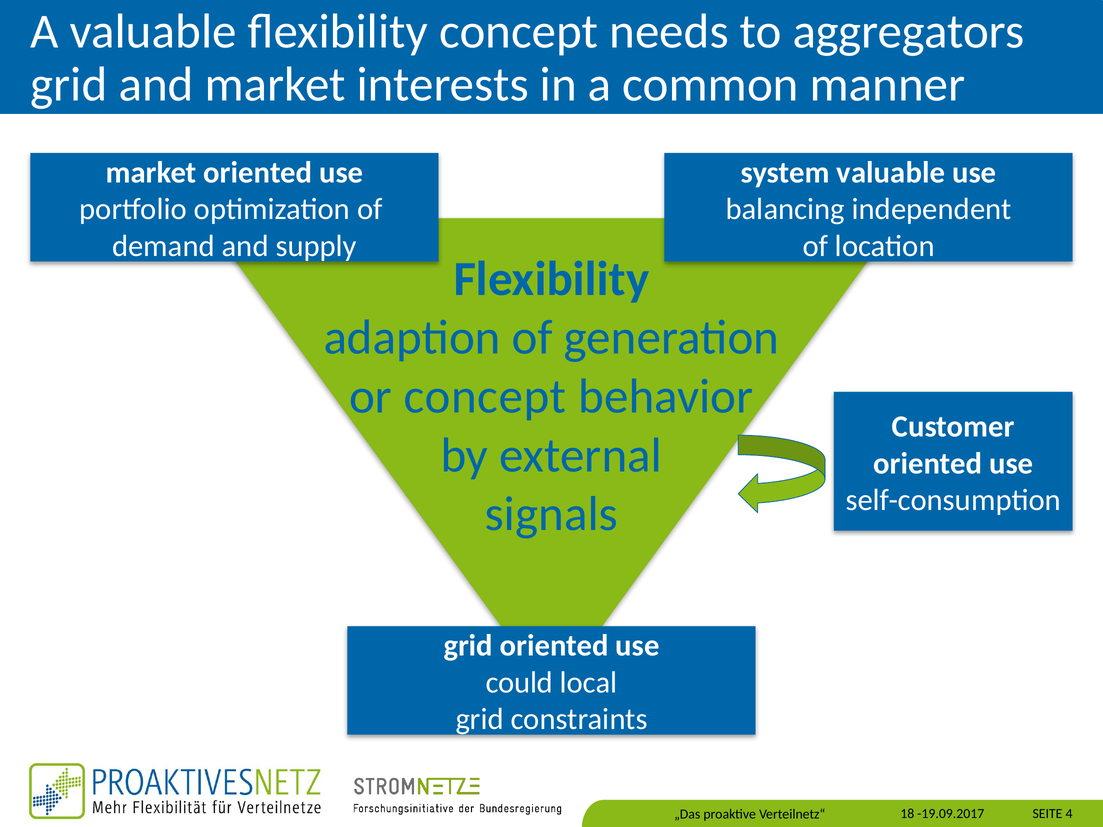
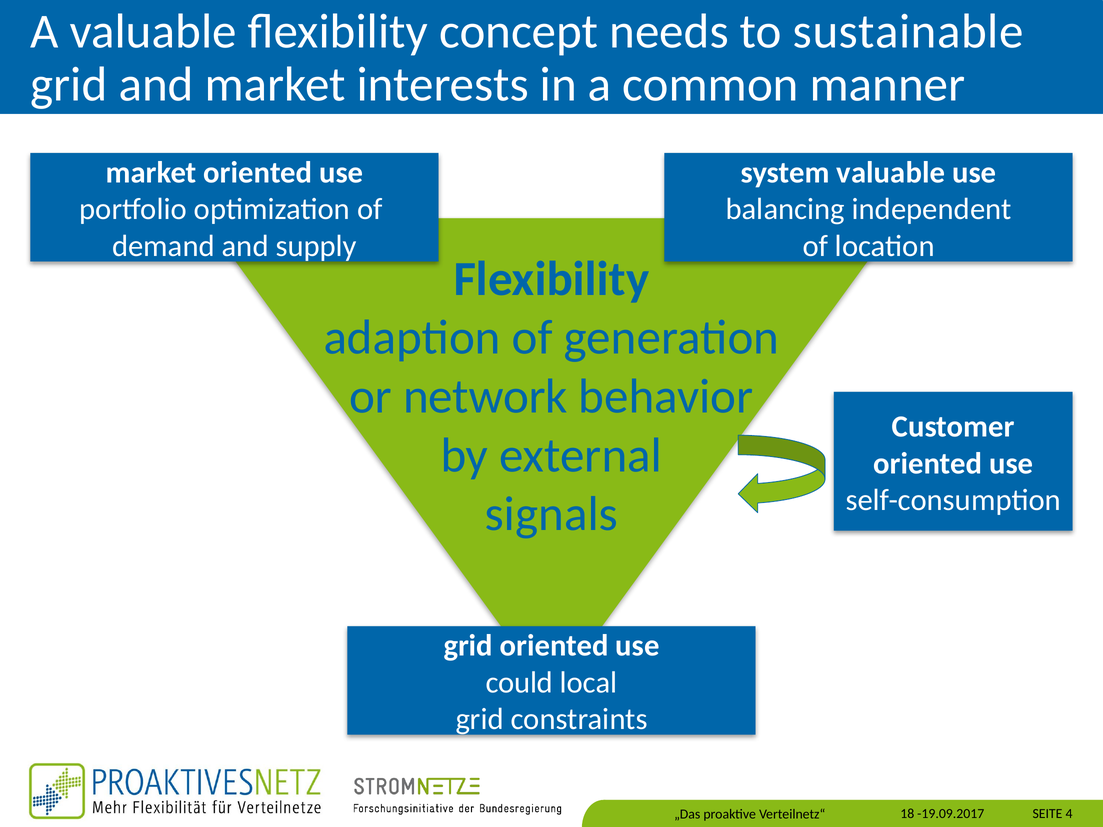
aggregators: aggregators -> sustainable
or concept: concept -> network
